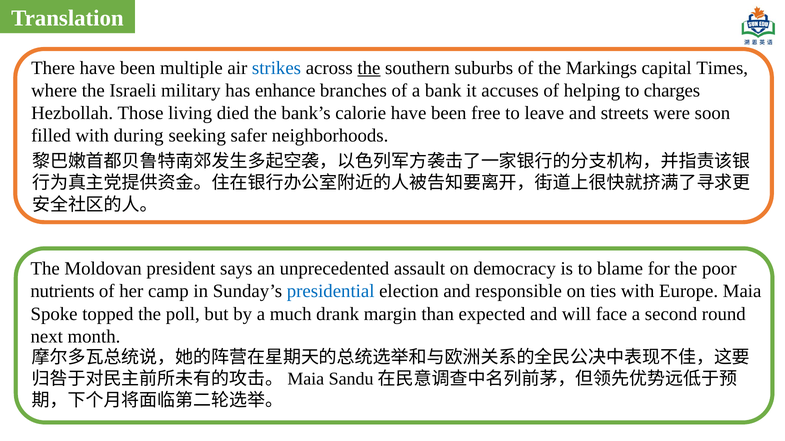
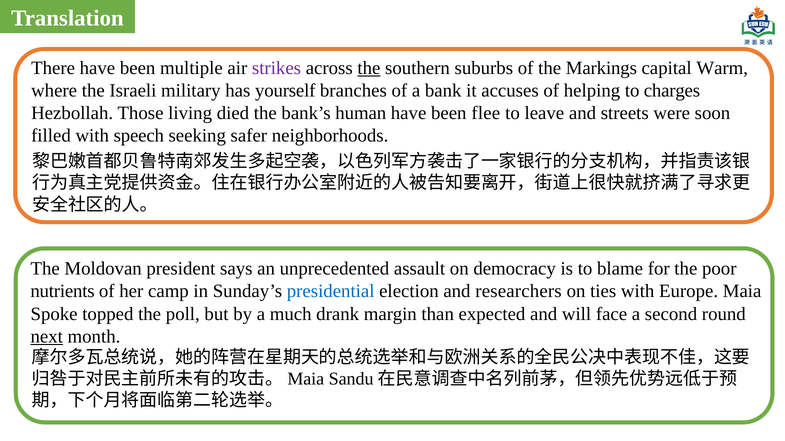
strikes colour: blue -> purple
Times: Times -> Warm
enhance: enhance -> yourself
calorie: calorie -> human
free: free -> flee
during: during -> speech
responsible: responsible -> researchers
next underline: none -> present
